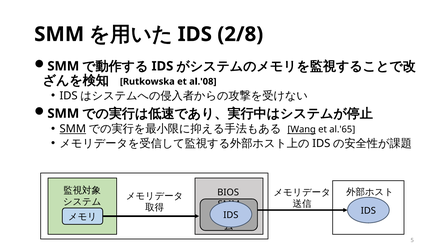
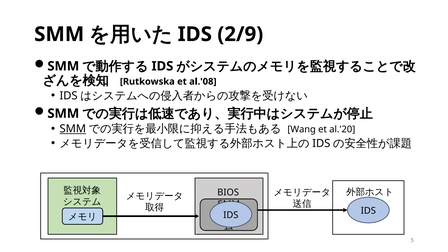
2/8: 2/8 -> 2/9
Wang underline: present -> none
al.'65: al.'65 -> al.'20
